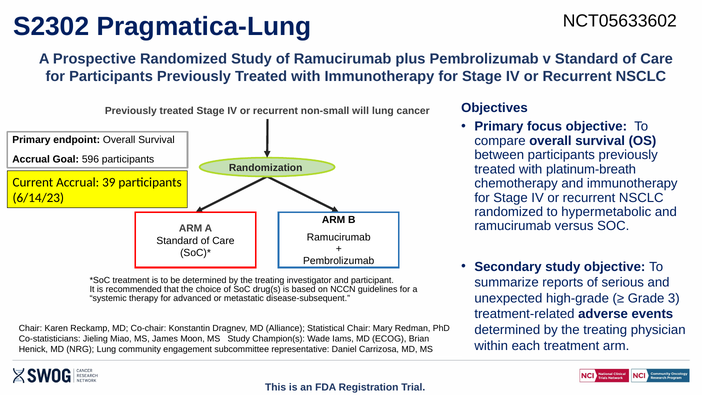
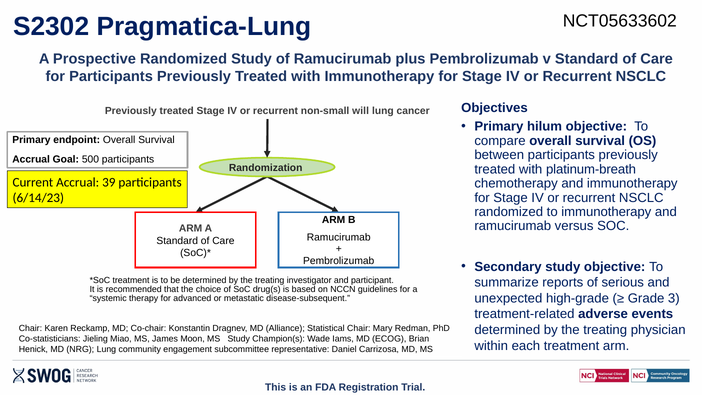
focus: focus -> hilum
596: 596 -> 500
to hypermetabolic: hypermetabolic -> immunotherapy
